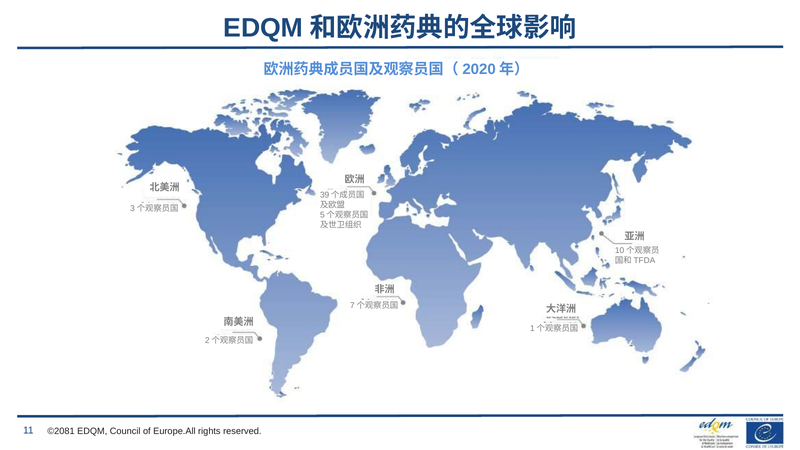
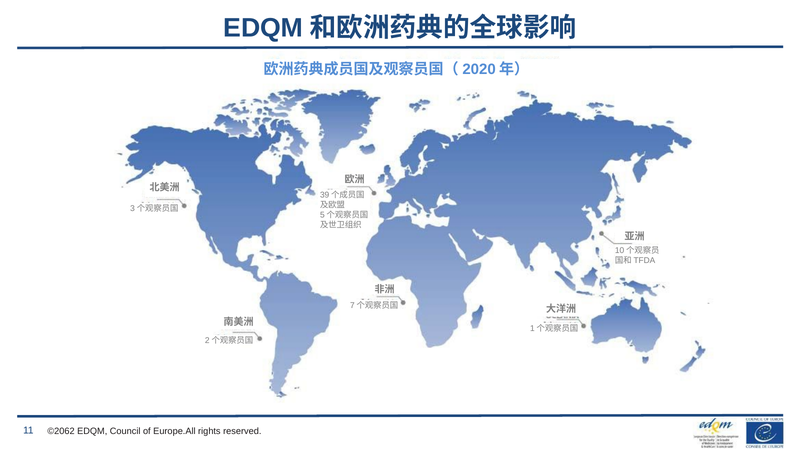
©2081: ©2081 -> ©2062
